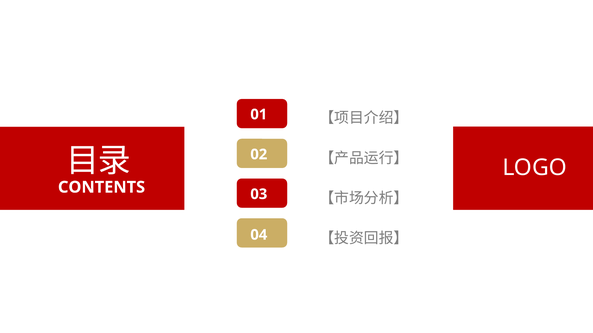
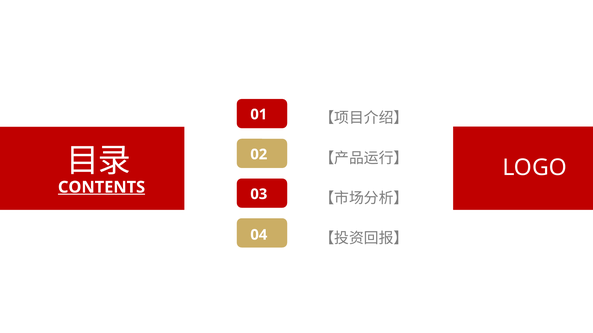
CONTENTS underline: none -> present
